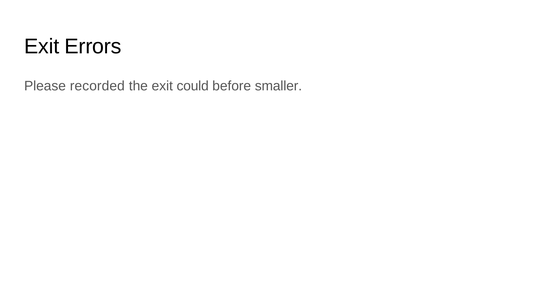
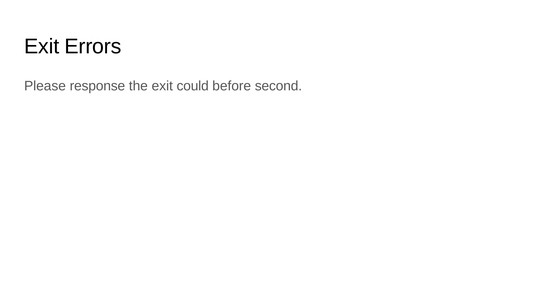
recorded: recorded -> response
smaller: smaller -> second
